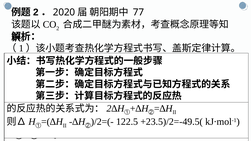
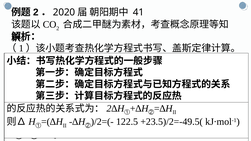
77: 77 -> 41
